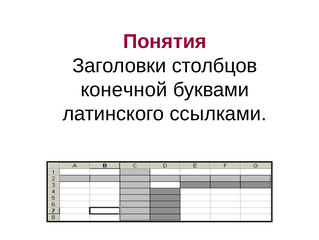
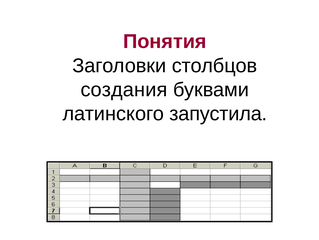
конечной: конечной -> создания
ссылками: ссылками -> запустила
